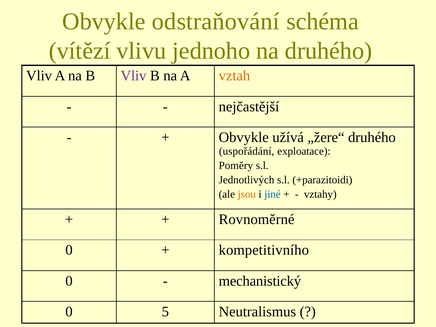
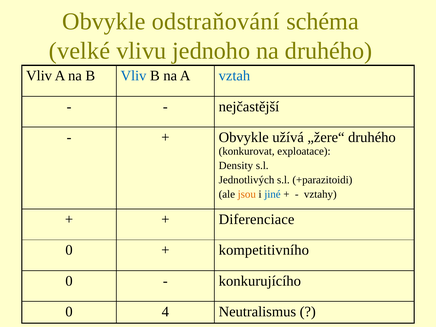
vítězí: vítězí -> velké
Vliv at (134, 76) colour: purple -> blue
vztah colour: orange -> blue
uspořádání: uspořádání -> konkurovat
Poměry: Poměry -> Density
Rovnoměrné: Rovnoměrné -> Diferenciace
mechanistický: mechanistický -> konkurujícího
5: 5 -> 4
